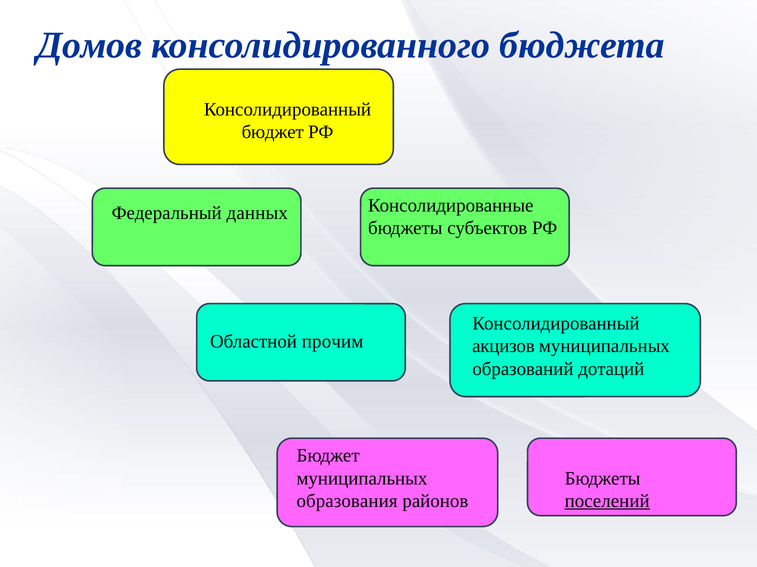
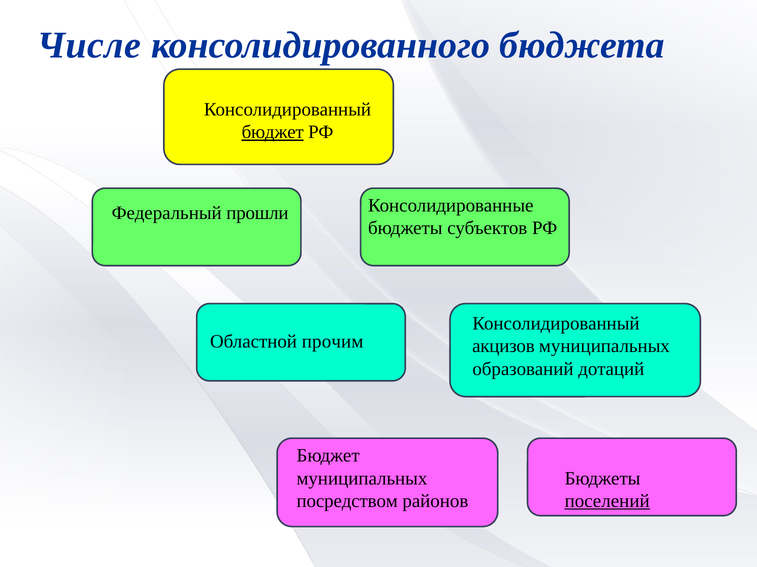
Домов: Домов -> Числе
бюджет at (273, 132) underline: none -> present
данных: данных -> прошли
образования: образования -> посредством
